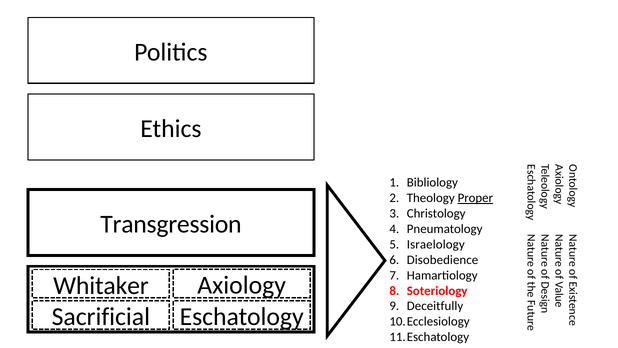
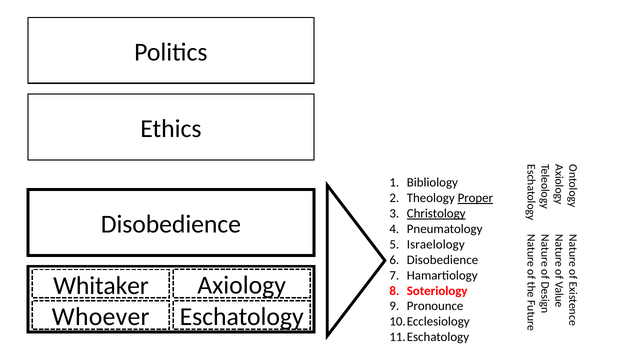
Christology underline: none -> present
Transgression at (171, 224): Transgression -> Disobedience
Deceitfully: Deceitfully -> Pronounce
Sacrificial: Sacrificial -> Whoever
